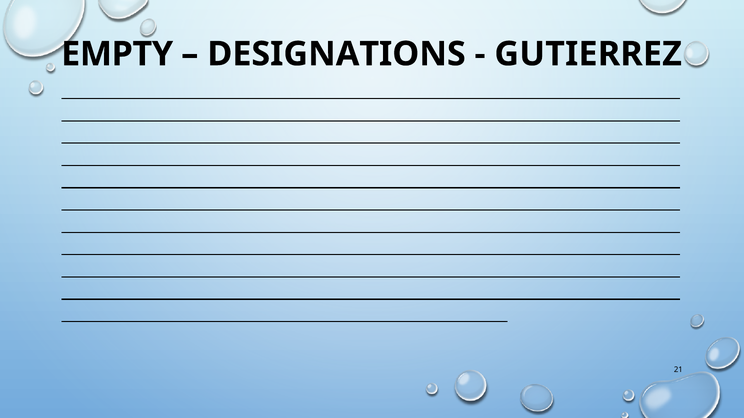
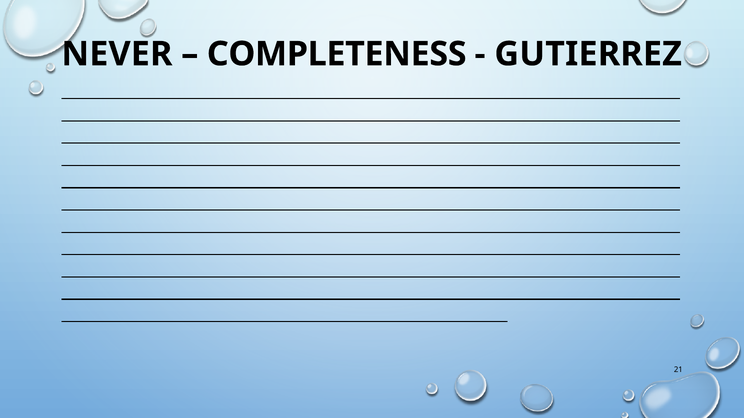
EMPTY: EMPTY -> NEVER
DESIGNATIONS: DESIGNATIONS -> COMPLETENESS
